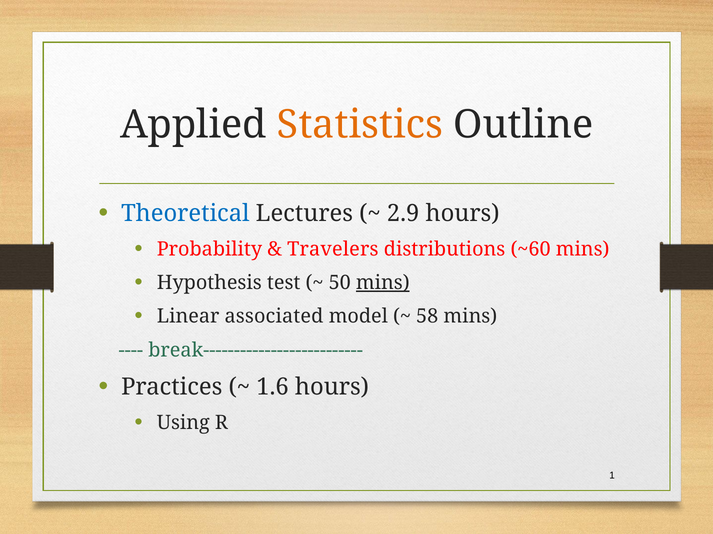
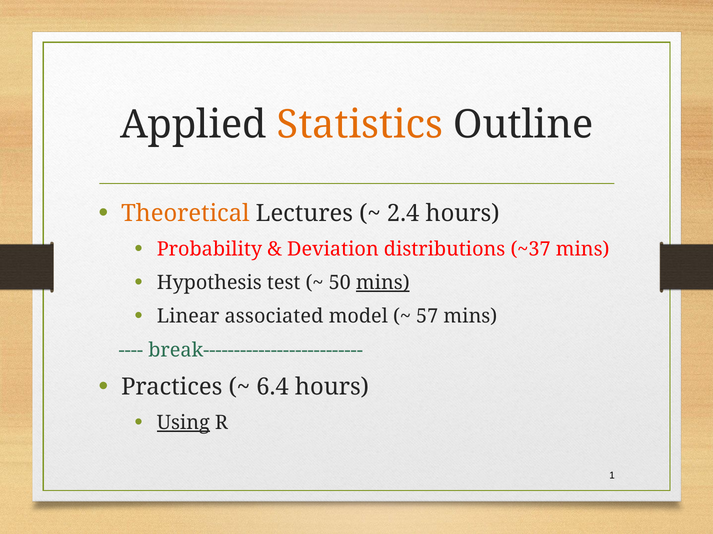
Theoretical colour: blue -> orange
2.9: 2.9 -> 2.4
Travelers: Travelers -> Deviation
~60: ~60 -> ~37
58: 58 -> 57
1.6: 1.6 -> 6.4
Using underline: none -> present
